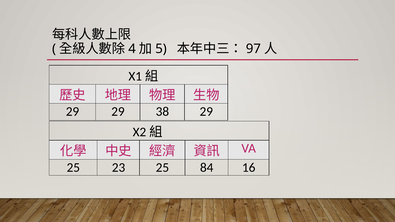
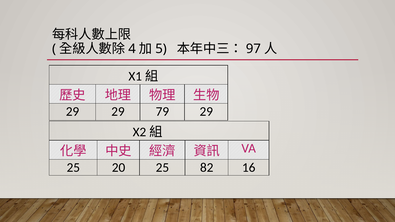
38: 38 -> 79
23: 23 -> 20
84: 84 -> 82
